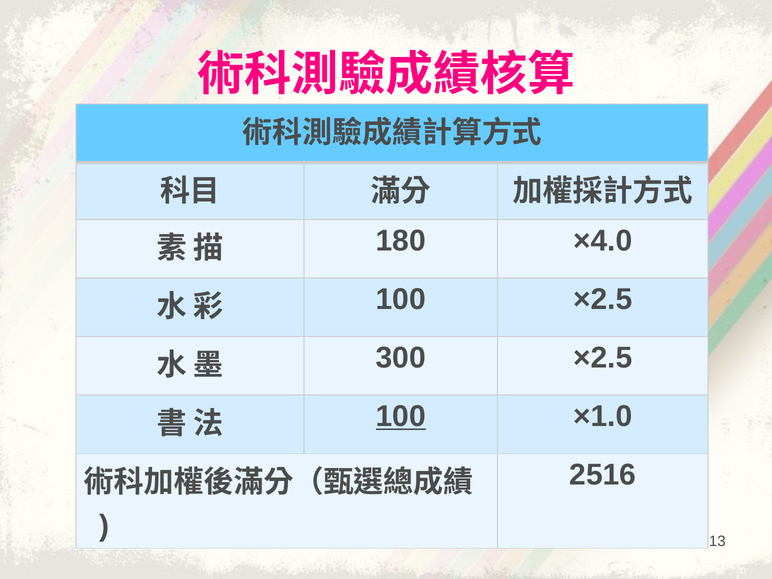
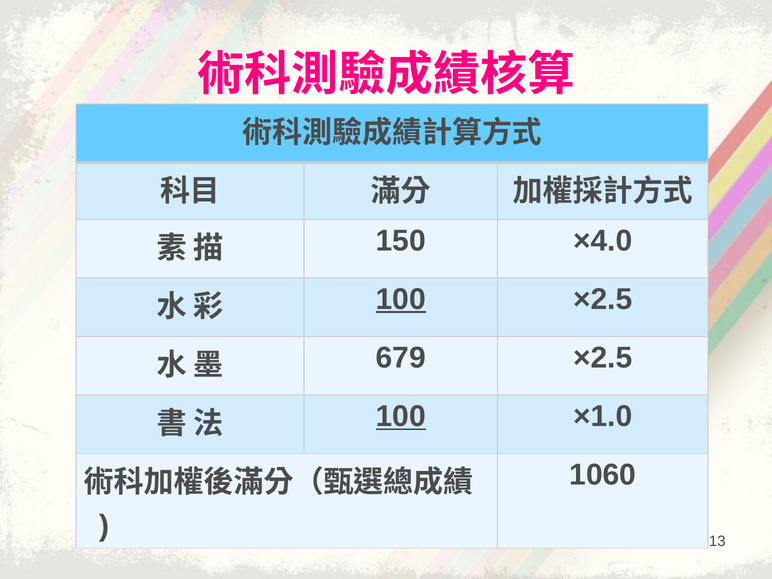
180: 180 -> 150
100 at (401, 299) underline: none -> present
300: 300 -> 679
2516: 2516 -> 1060
